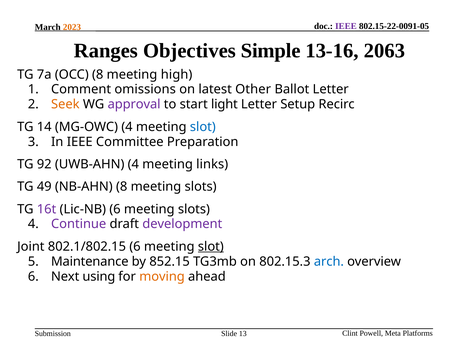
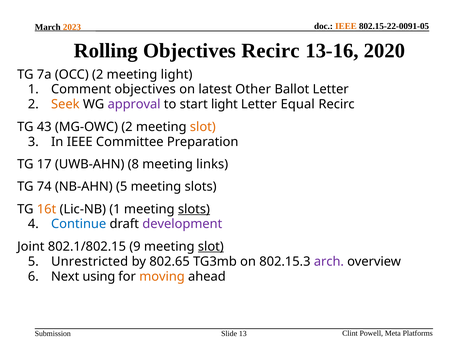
IEEE at (346, 26) colour: purple -> orange
Ranges: Ranges -> Rolling
Objectives Simple: Simple -> Recirc
2063: 2063 -> 2020
OCC 8: 8 -> 2
meeting high: high -> light
Comment omissions: omissions -> objectives
Setup: Setup -> Equal
14: 14 -> 43
MG-OWC 4: 4 -> 2
slot at (203, 127) colour: blue -> orange
92: 92 -> 17
UWB-AHN 4: 4 -> 8
49: 49 -> 74
NB-AHN 8: 8 -> 5
16t colour: purple -> orange
Lic-NB 6: 6 -> 1
slots at (194, 209) underline: none -> present
Continue colour: purple -> blue
802.1/802.15 6: 6 -> 9
Maintenance: Maintenance -> Unrestricted
852.15: 852.15 -> 802.65
arch colour: blue -> purple
